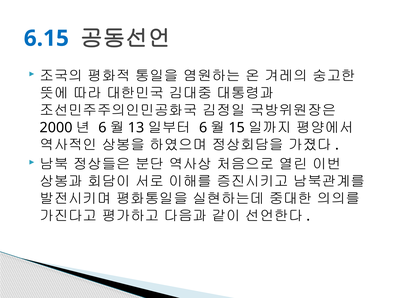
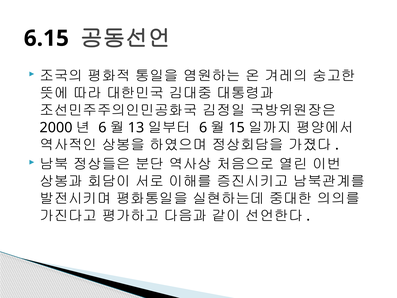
6.15 colour: blue -> black
